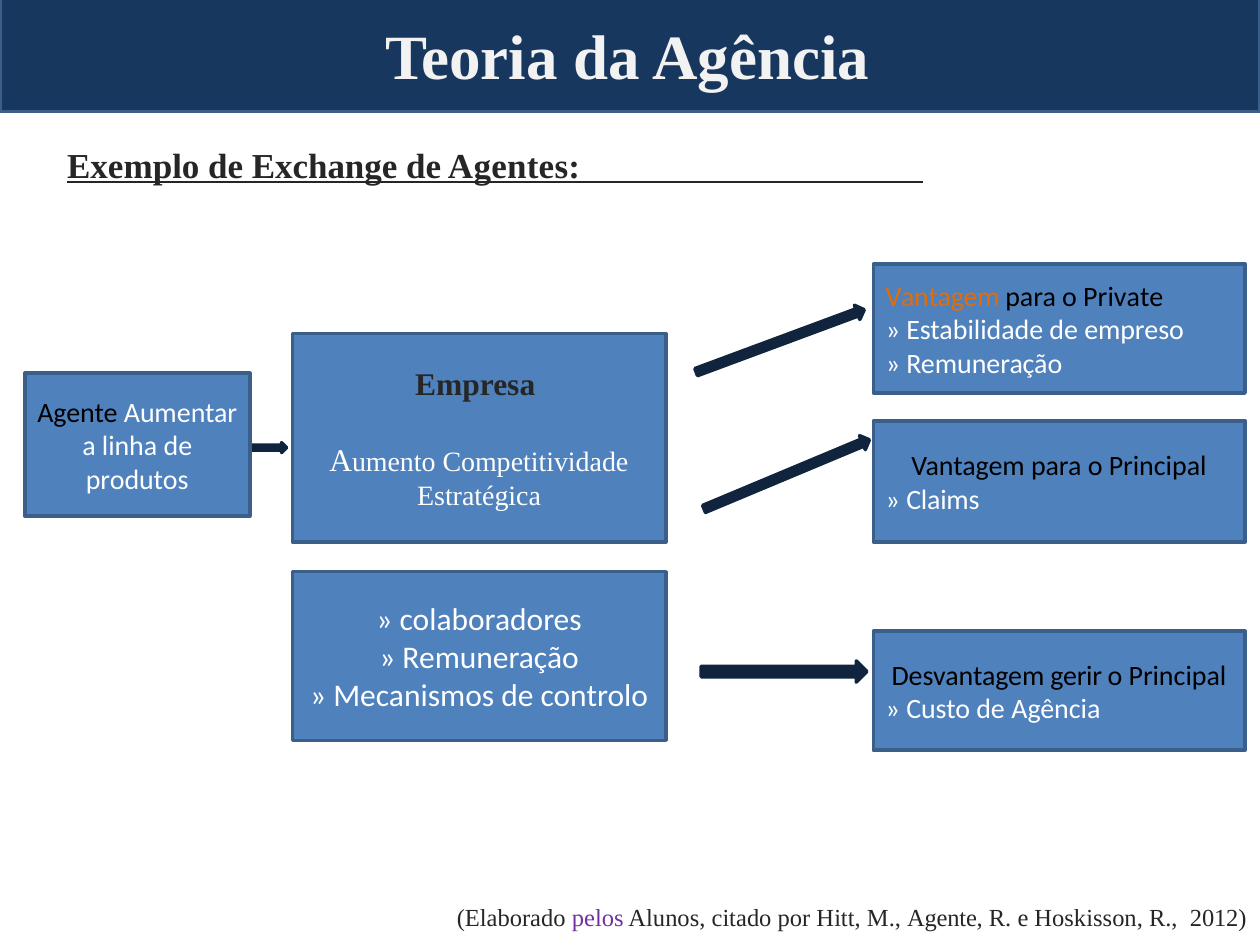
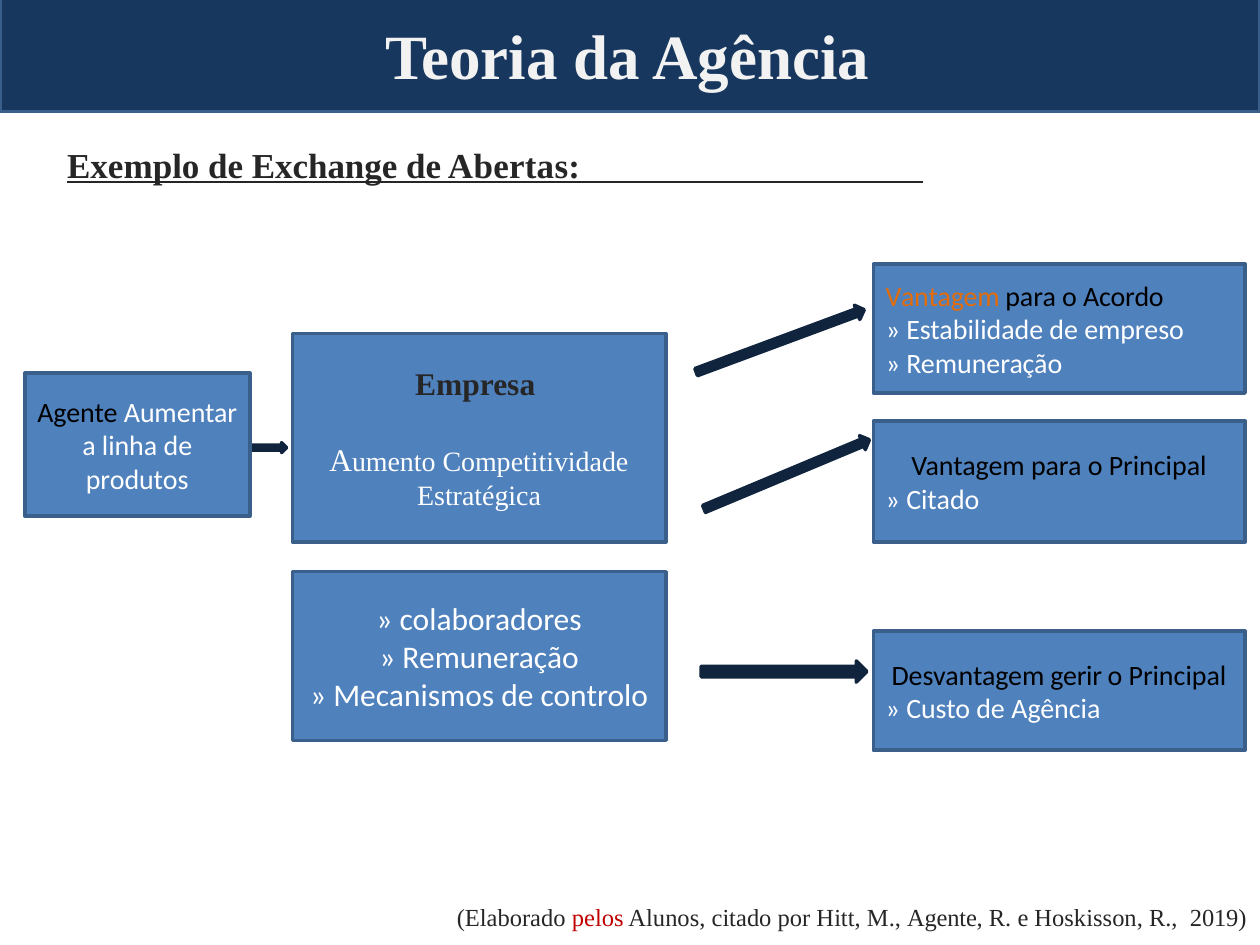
Agentes: Agentes -> Abertas
Private: Private -> Acordo
Claims at (943, 500): Claims -> Citado
pelos colour: purple -> red
2012: 2012 -> 2019
